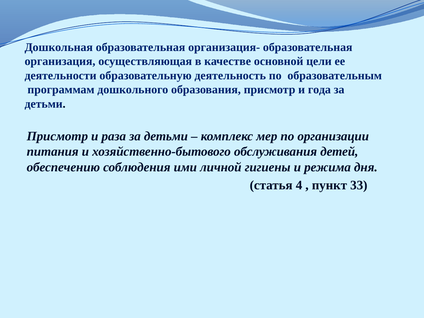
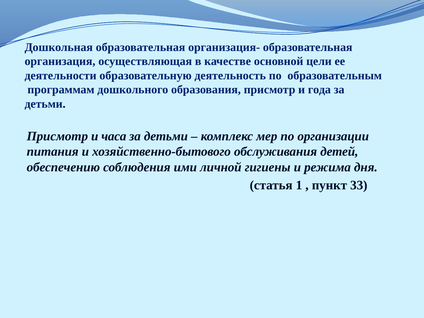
раза: раза -> часа
4: 4 -> 1
